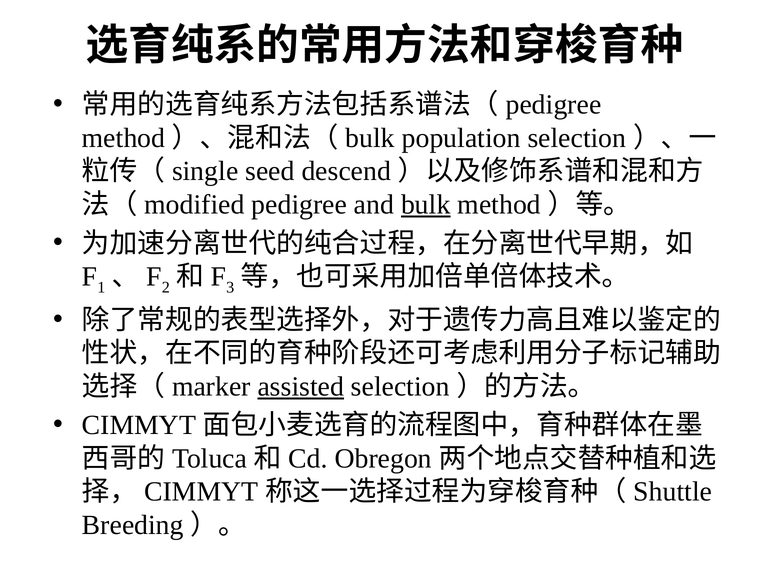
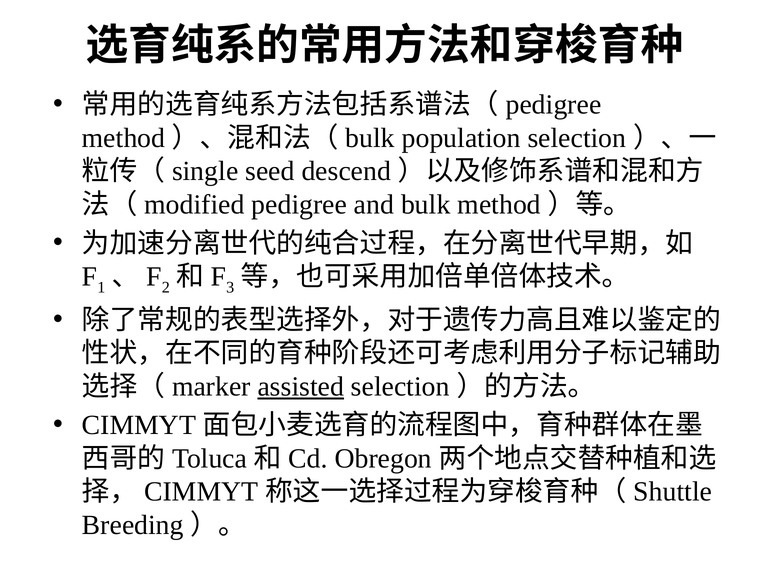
bulk underline: present -> none
